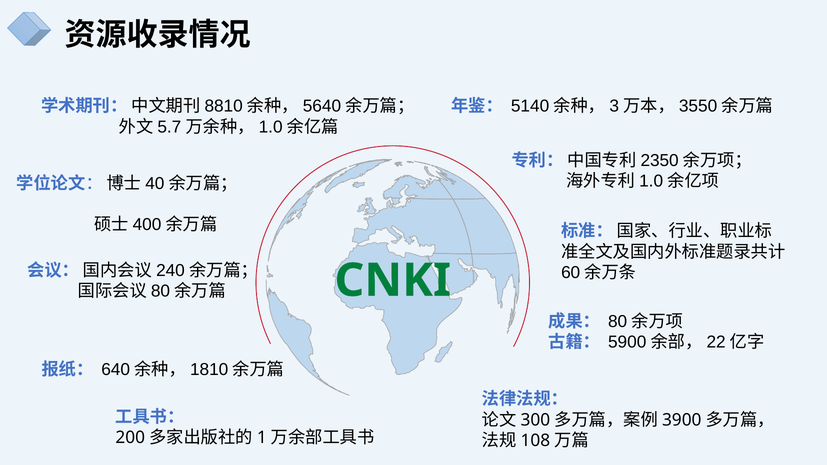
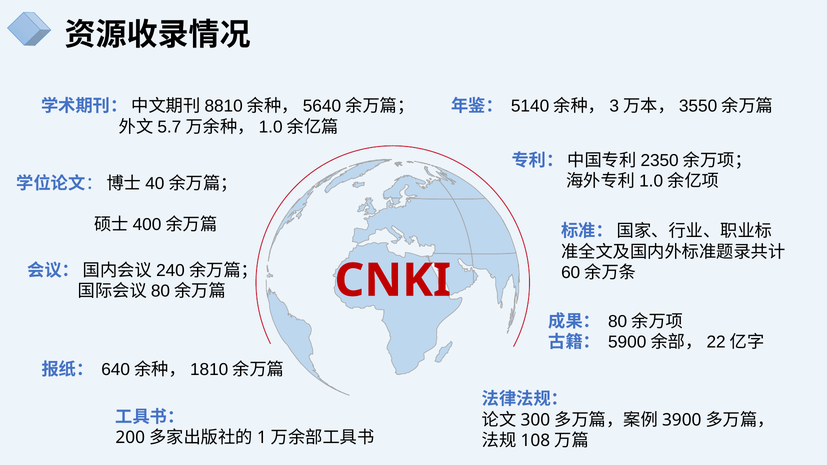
CNKI colour: green -> red
